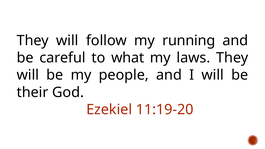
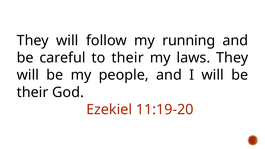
to what: what -> their
